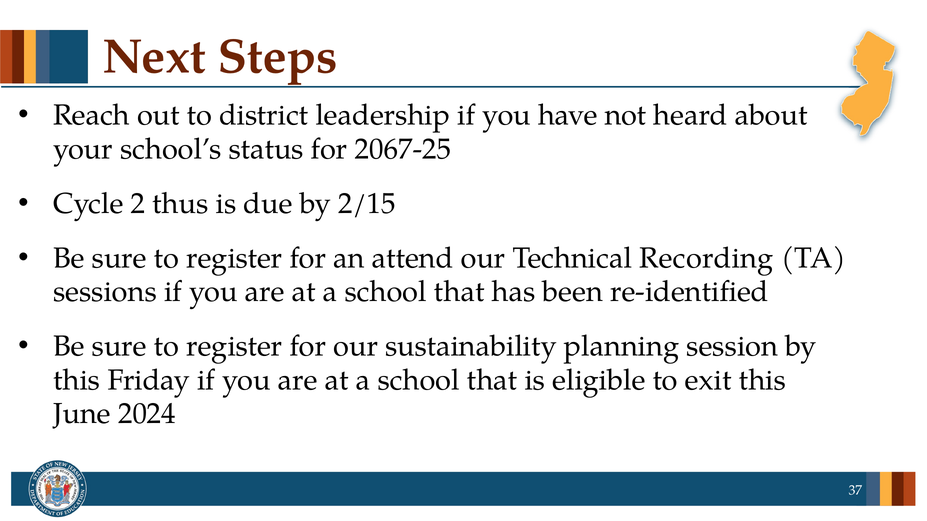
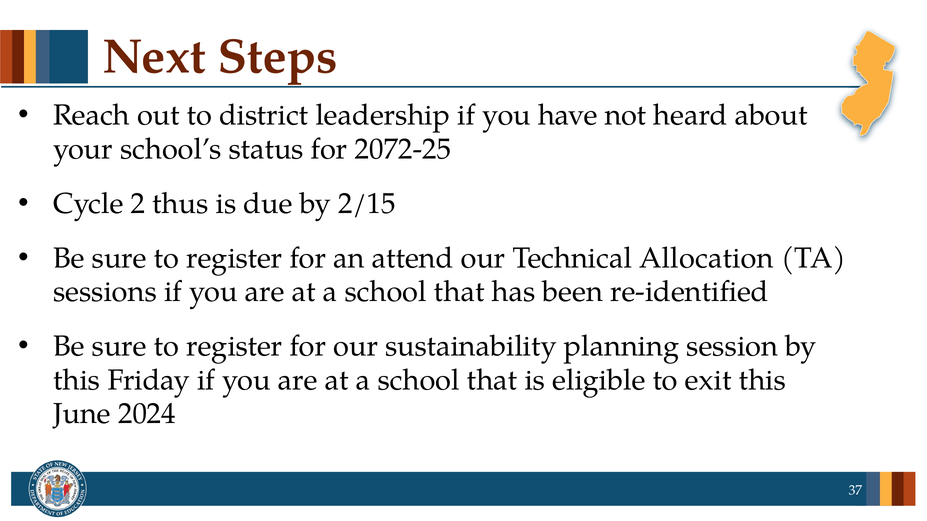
2067-25: 2067-25 -> 2072-25
Recording: Recording -> Allocation
